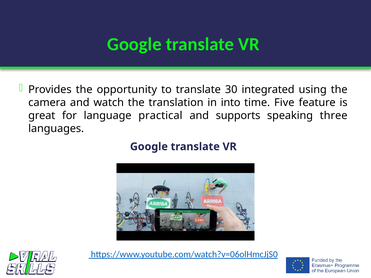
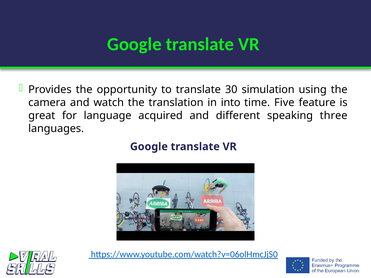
integrated: integrated -> simulation
practical: practical -> acquired
supports: supports -> different
